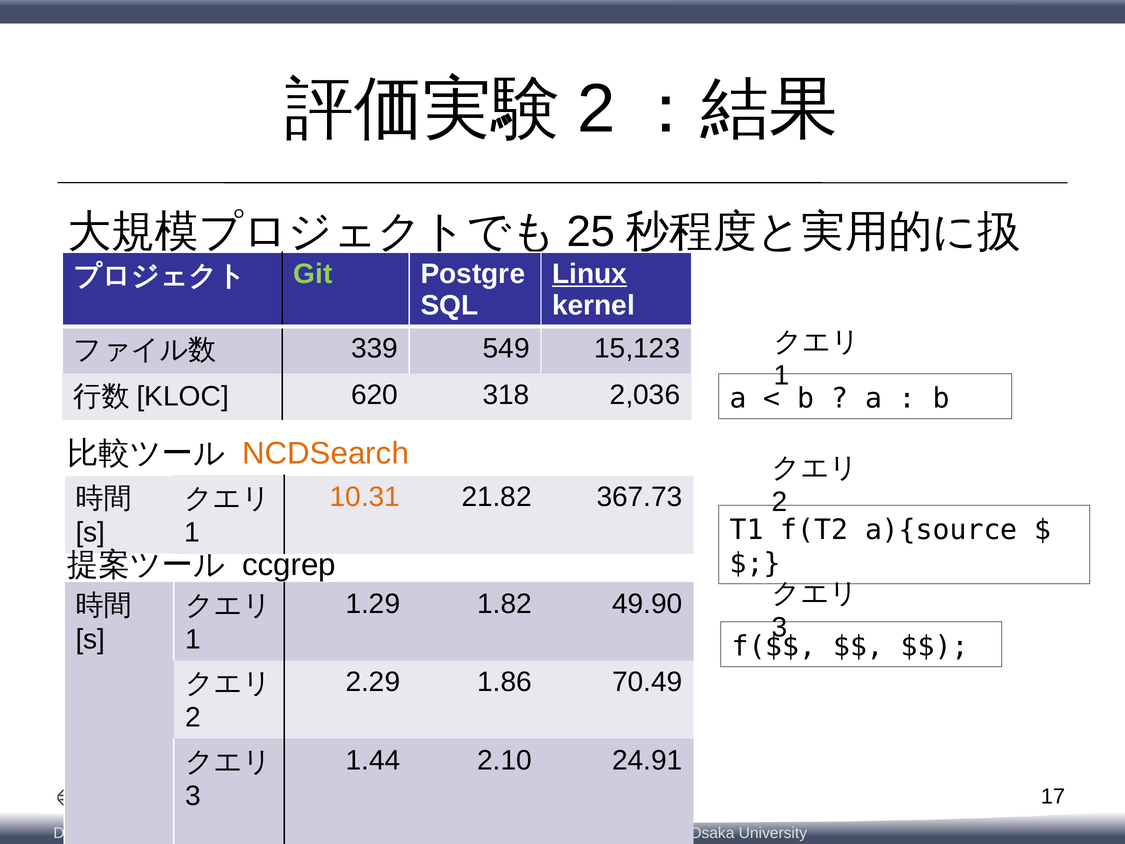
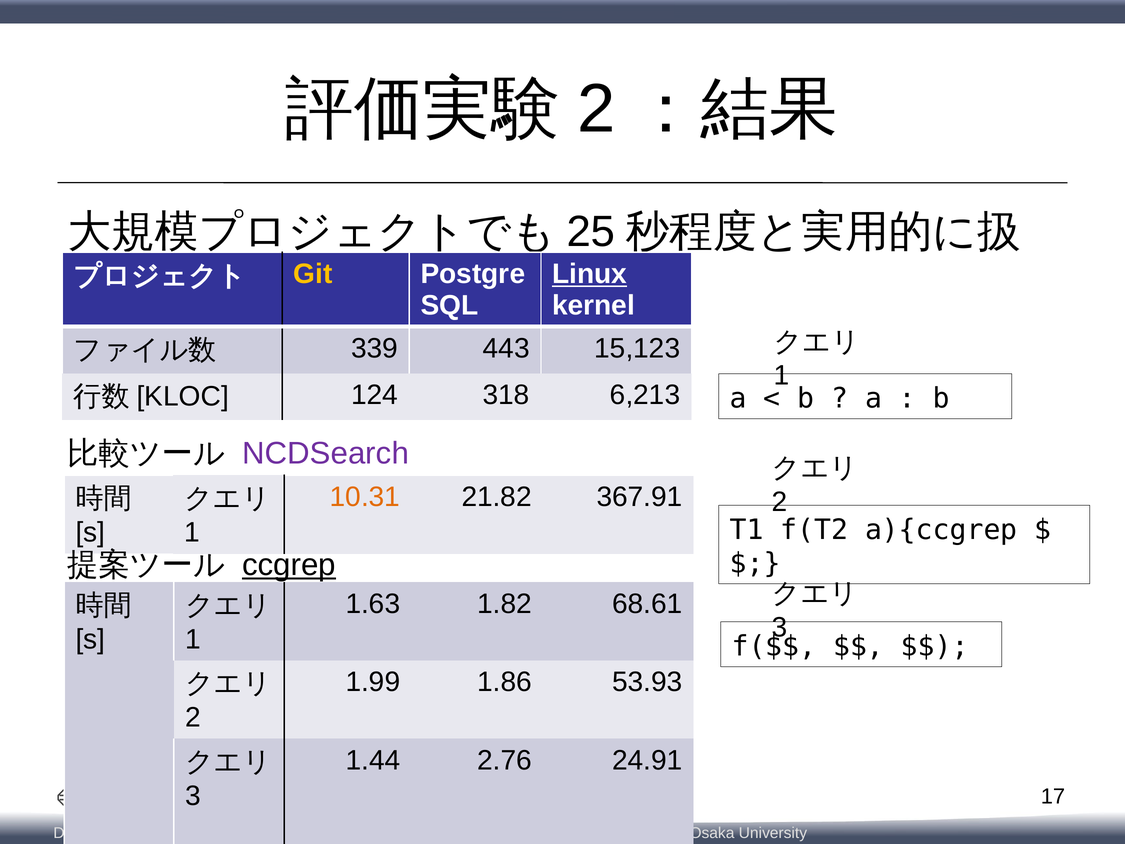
Git colour: light green -> yellow
549: 549 -> 443
620: 620 -> 124
2,036: 2,036 -> 6,213
NCDSearch colour: orange -> purple
367.73: 367.73 -> 367.91
a){source: a){source -> a){ccgrep
ccgrep underline: none -> present
1.29: 1.29 -> 1.63
49.90: 49.90 -> 68.61
2.29: 2.29 -> 1.99
70.49: 70.49 -> 53.93
2.10: 2.10 -> 2.76
